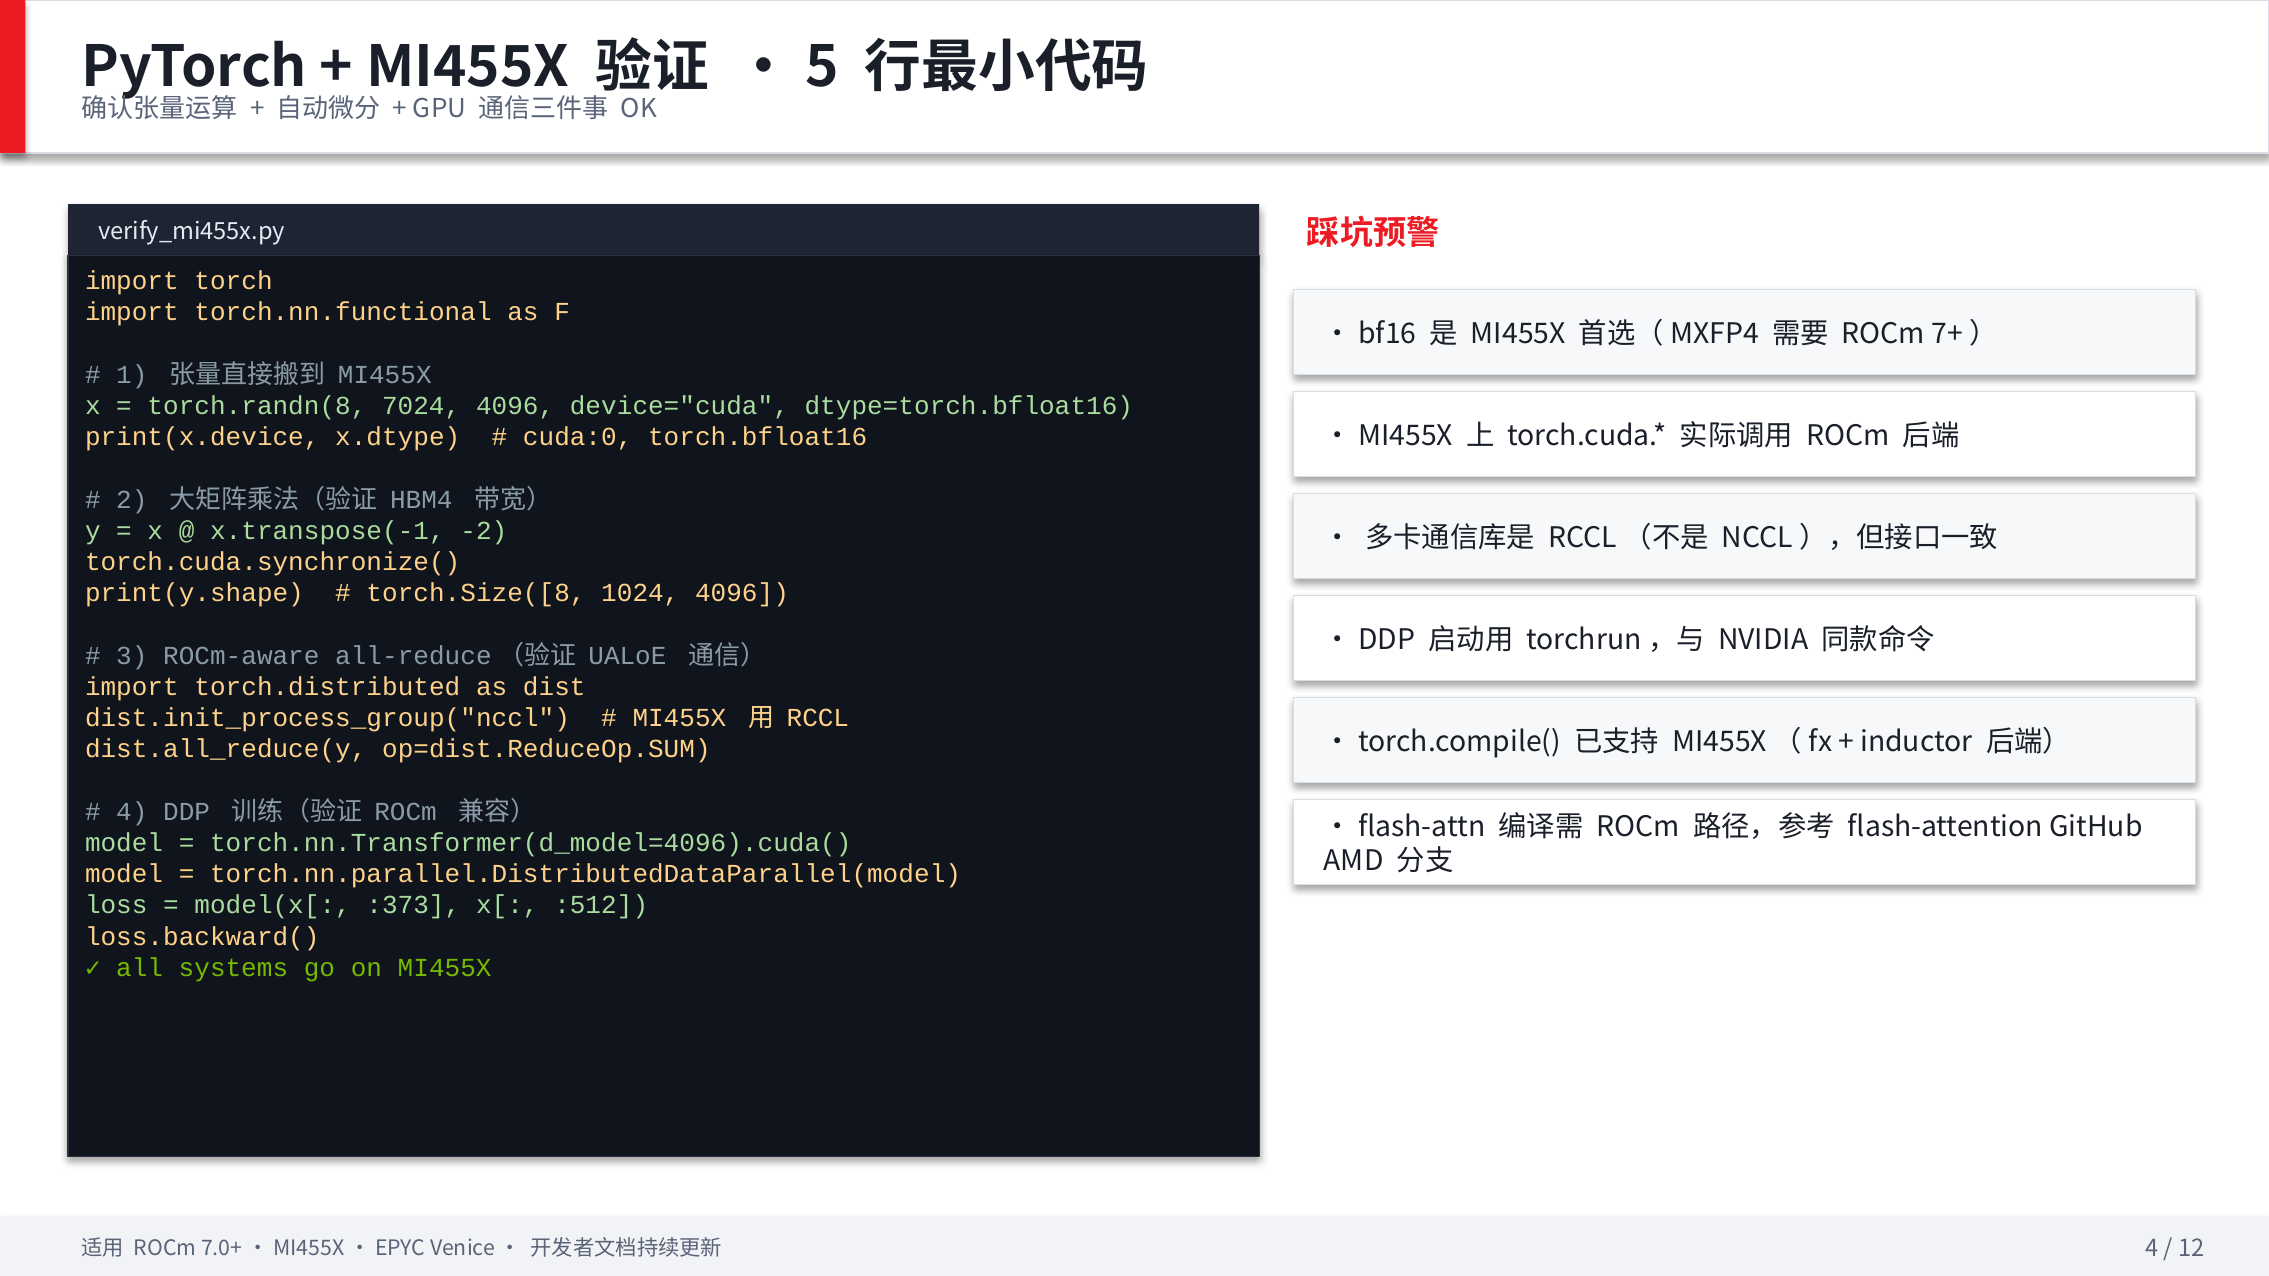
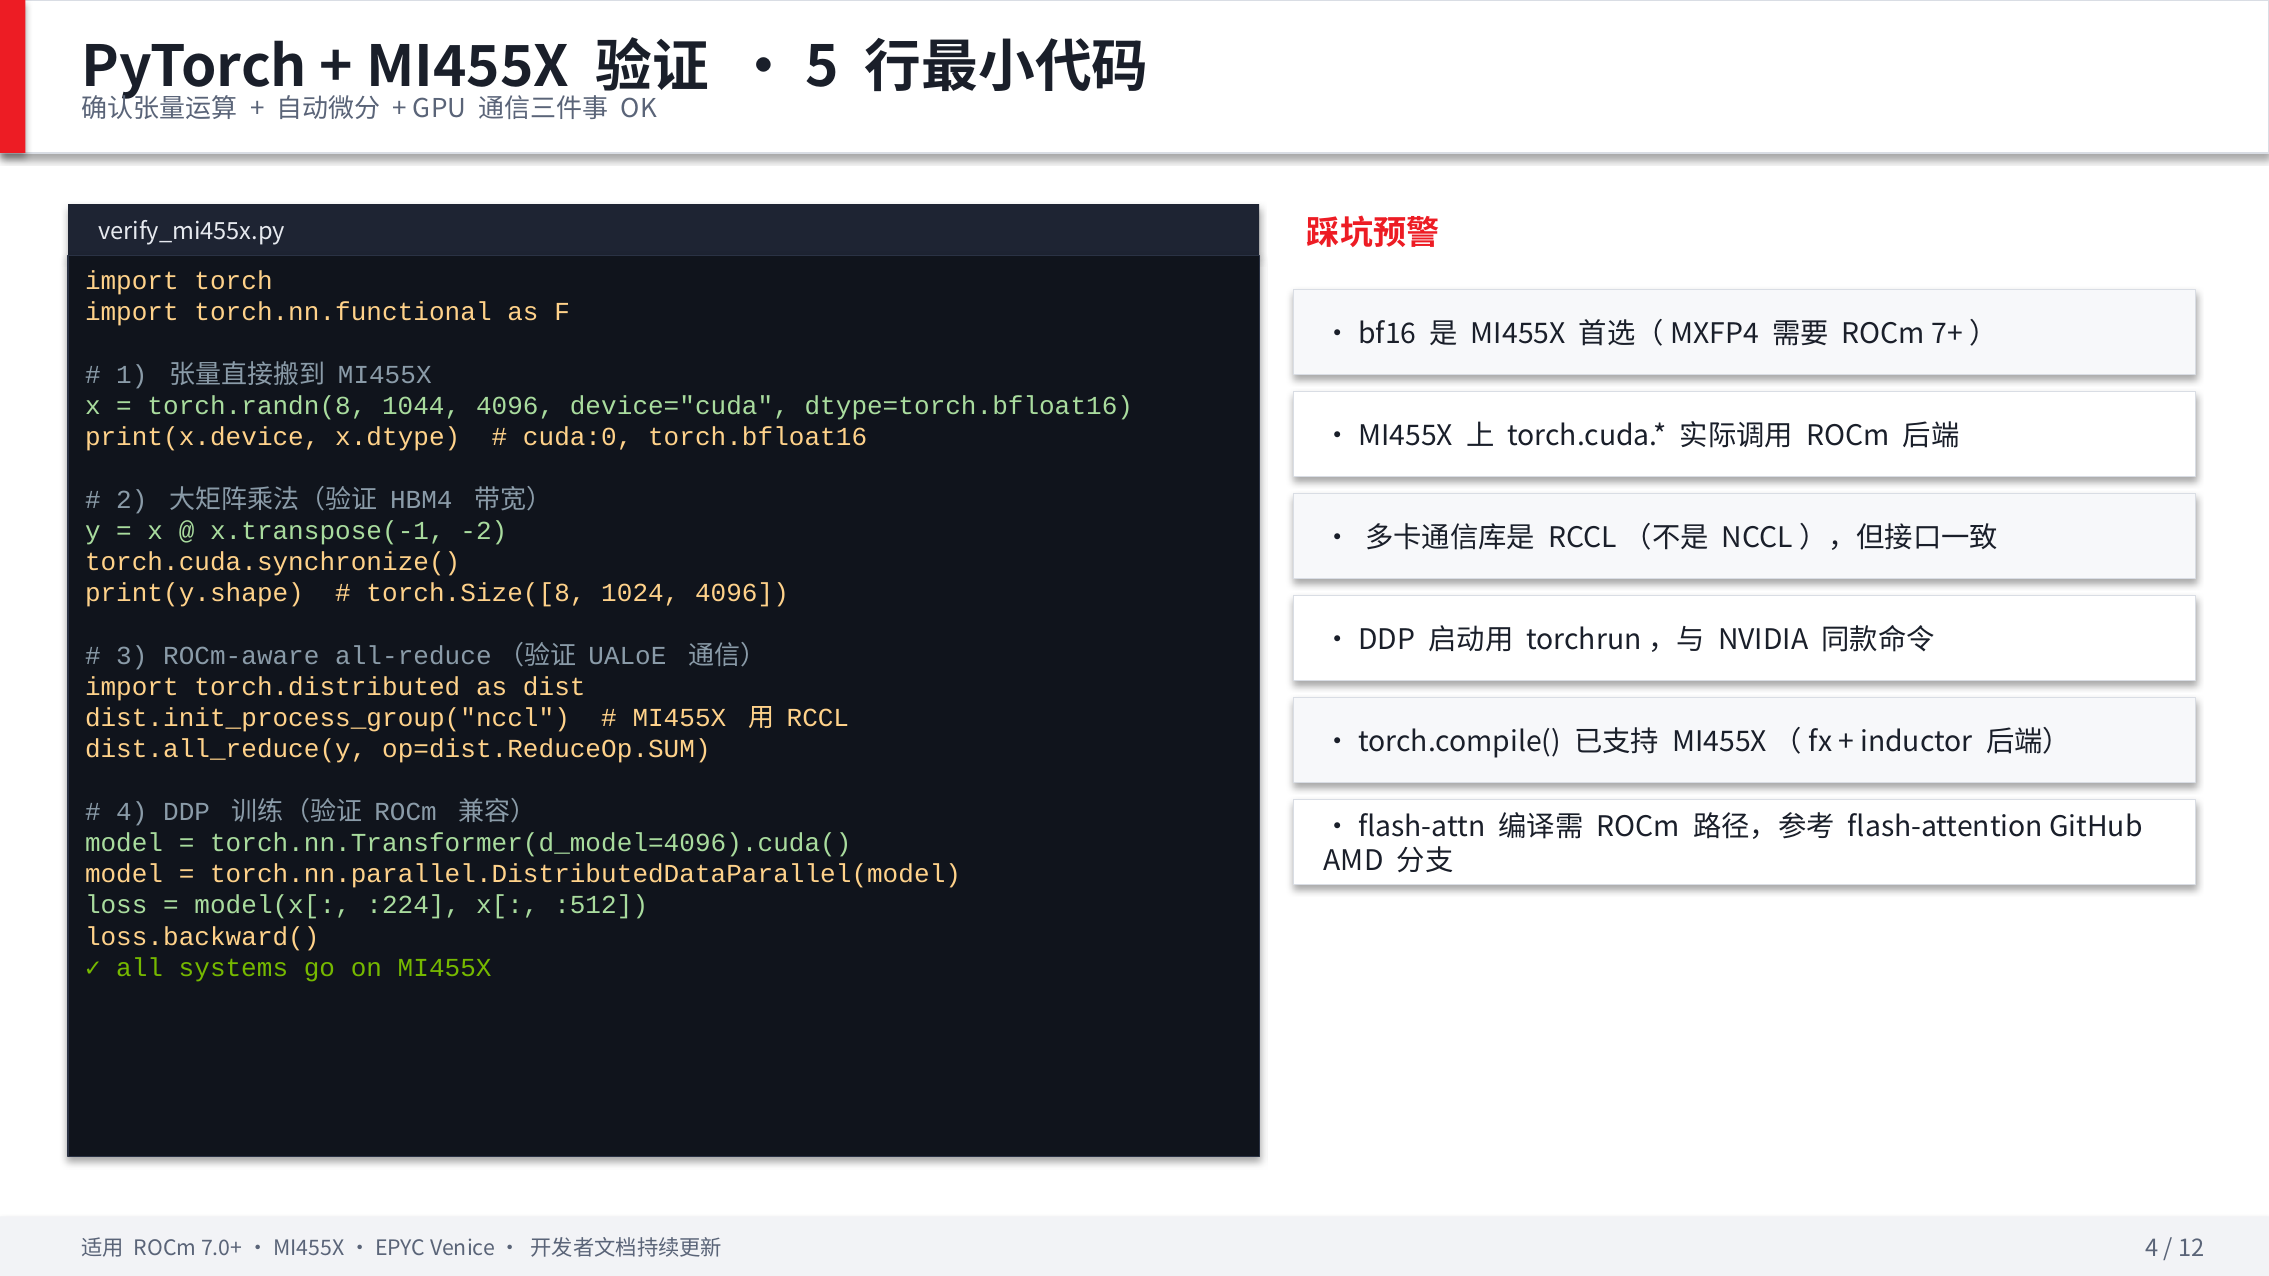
7024: 7024 -> 1044
:373: :373 -> :224
